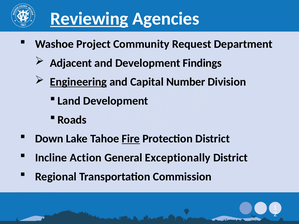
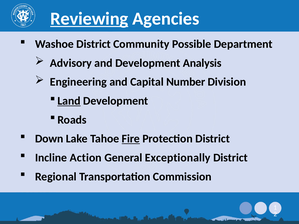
Washoe Project: Project -> District
Request: Request -> Possible
Adjacent: Adjacent -> Advisory
Findings: Findings -> Analysis
Engineering underline: present -> none
Land underline: none -> present
